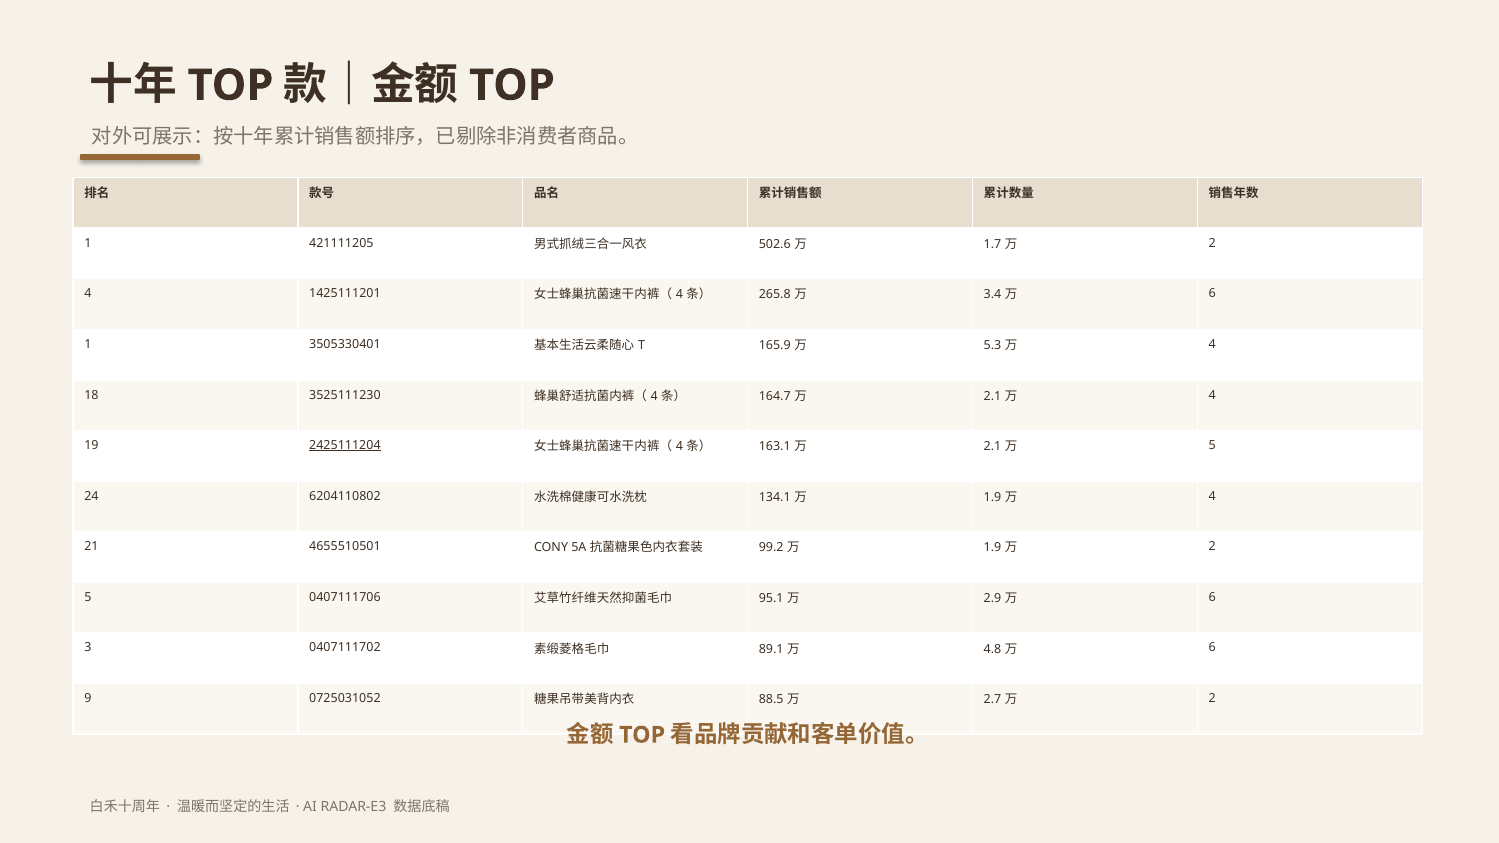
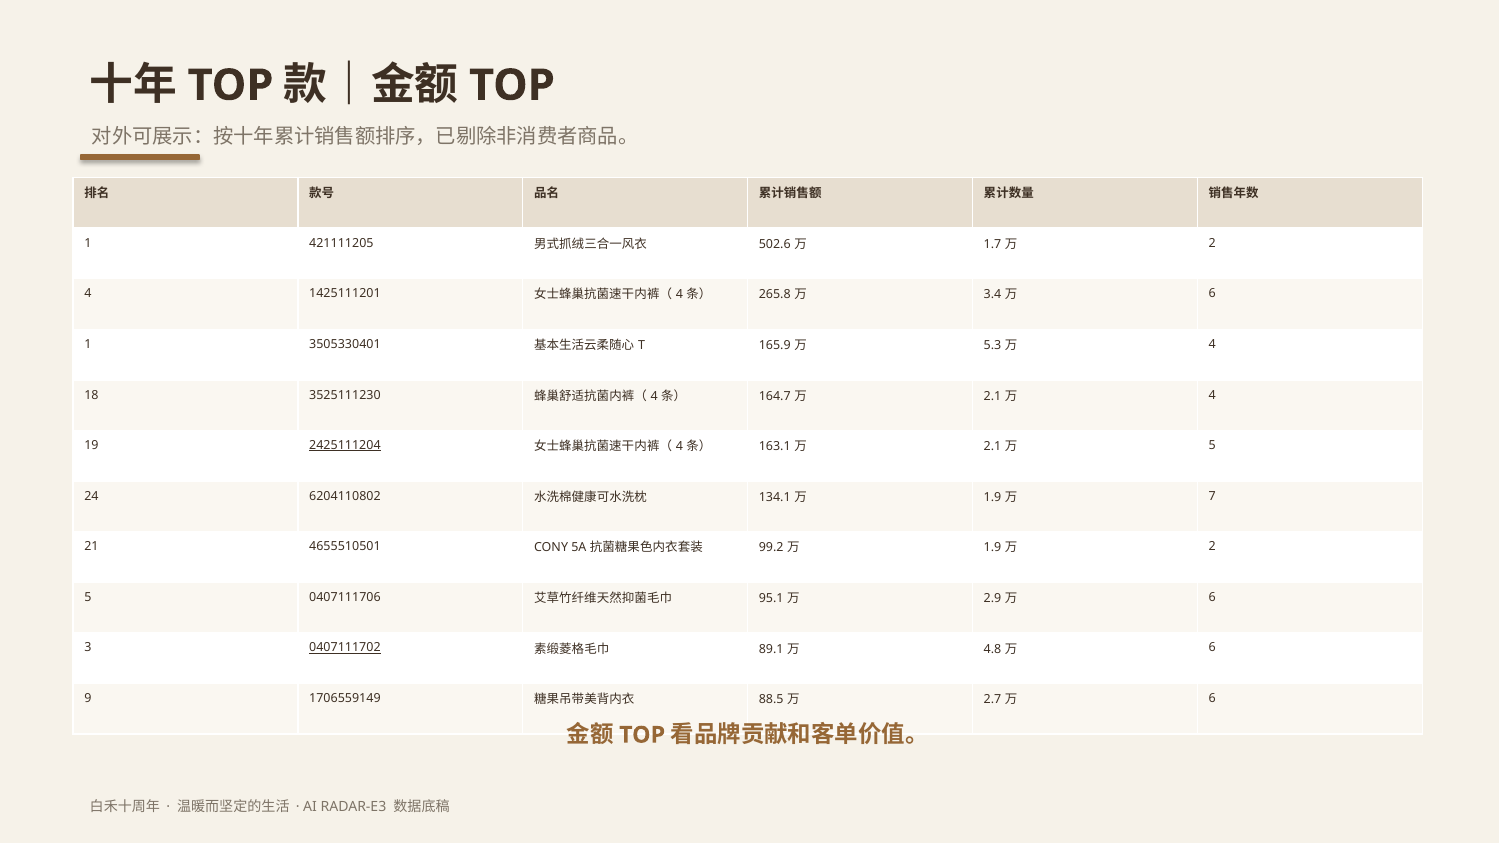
4 at (1212, 496): 4 -> 7
0407111702 underline: none -> present
0725031052: 0725031052 -> 1706559149
2 at (1212, 699): 2 -> 6
